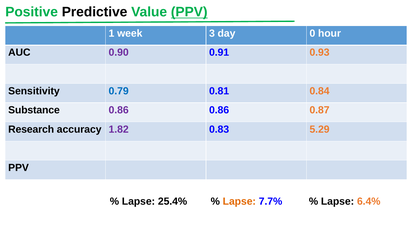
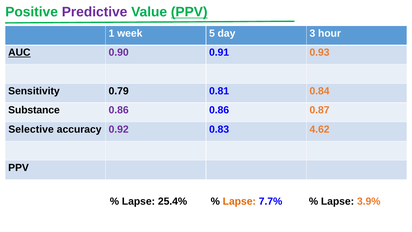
Predictive colour: black -> purple
3: 3 -> 5
0: 0 -> 3
AUC underline: none -> present
0.79 colour: blue -> black
Research: Research -> Selective
1.82: 1.82 -> 0.92
5.29: 5.29 -> 4.62
6.4%: 6.4% -> 3.9%
